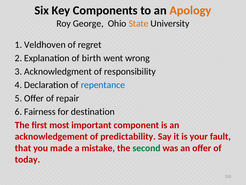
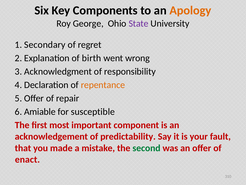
State colour: orange -> purple
Veldhoven: Veldhoven -> Secondary
repentance colour: blue -> orange
Fairness: Fairness -> Amiable
destination: destination -> susceptible
today: today -> enact
